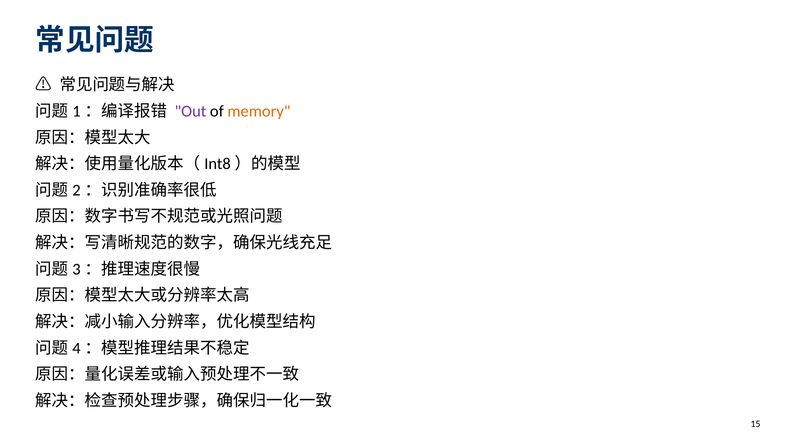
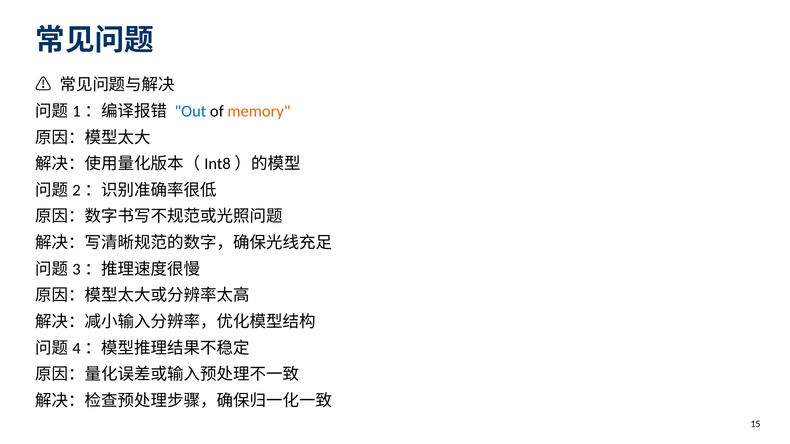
Out colour: purple -> blue
